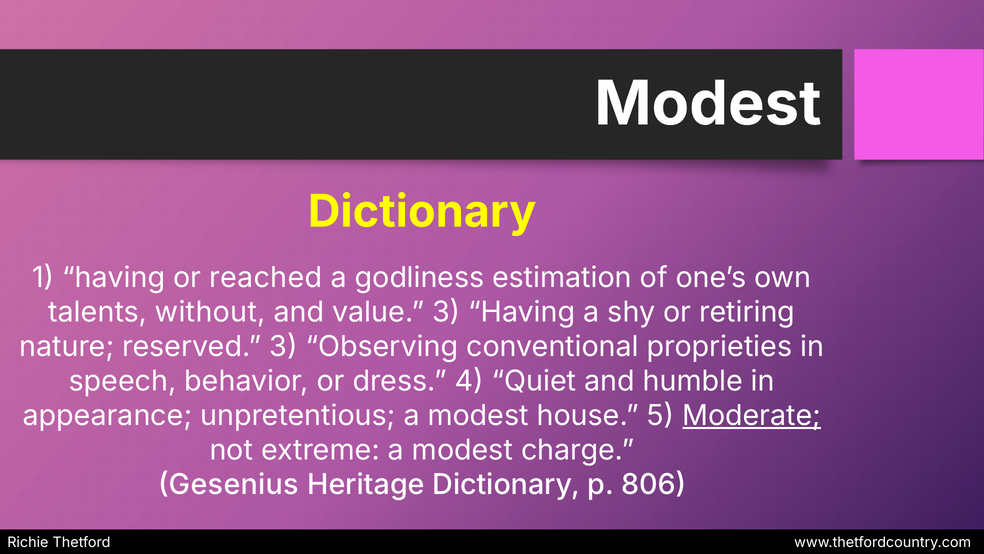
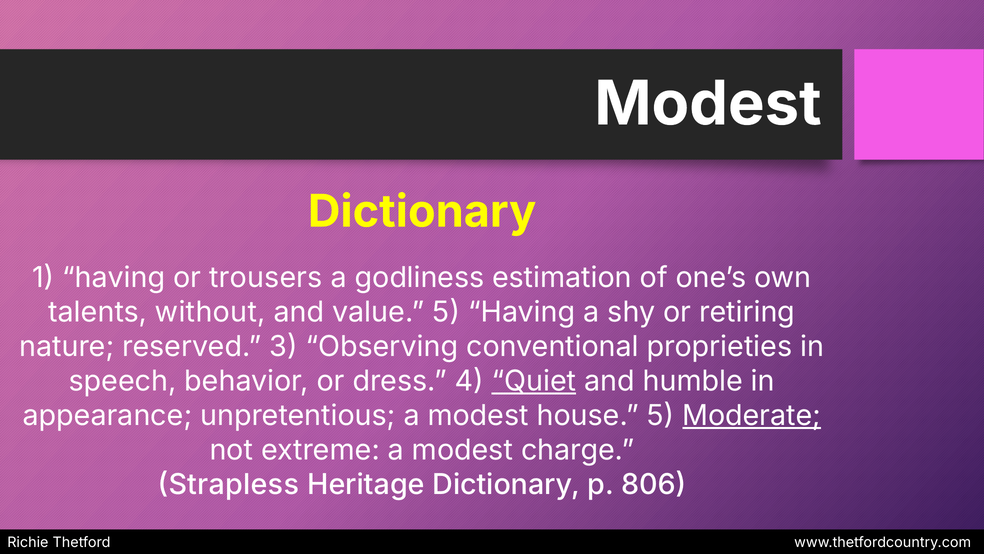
reached: reached -> trousers
value 3: 3 -> 5
Quiet underline: none -> present
Gesenius: Gesenius -> Strapless
